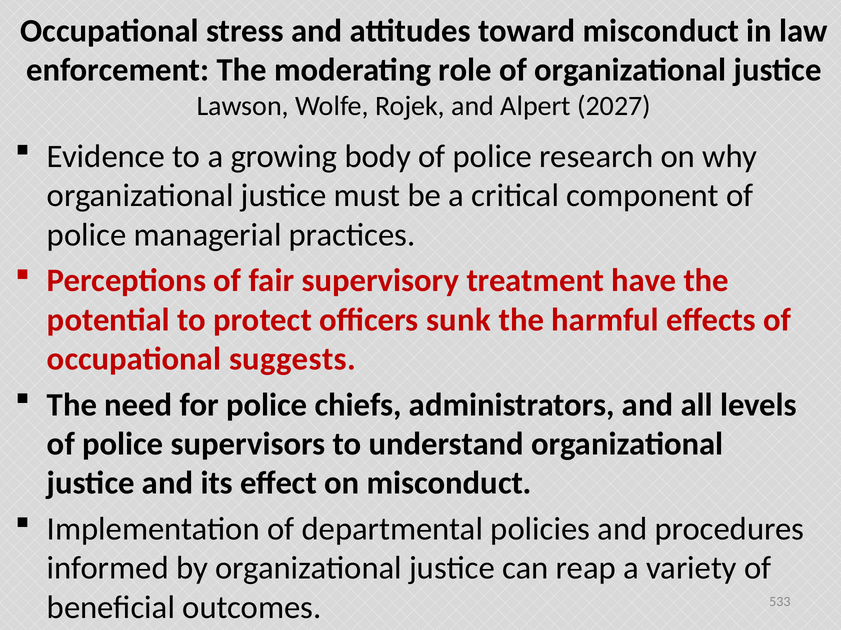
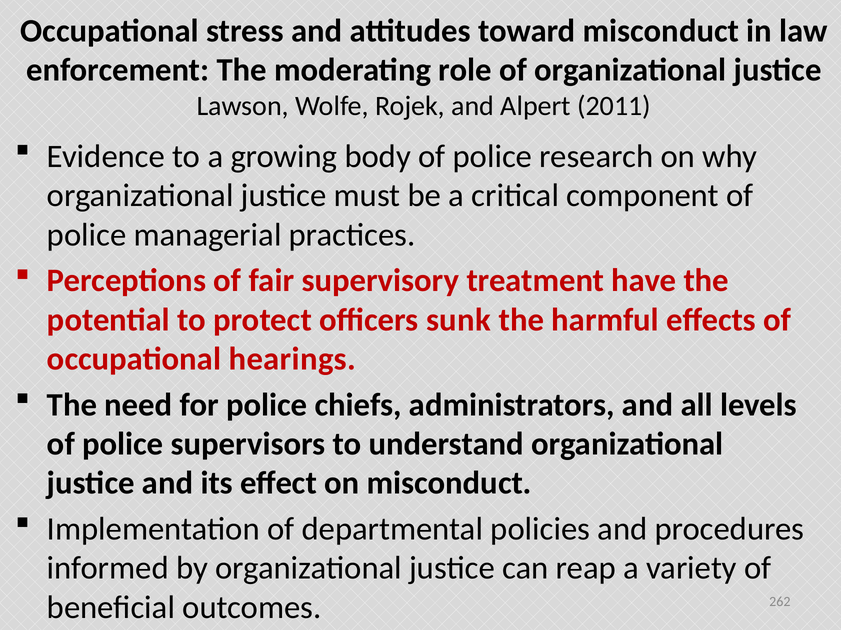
2027: 2027 -> 2011
suggests: suggests -> hearings
533: 533 -> 262
